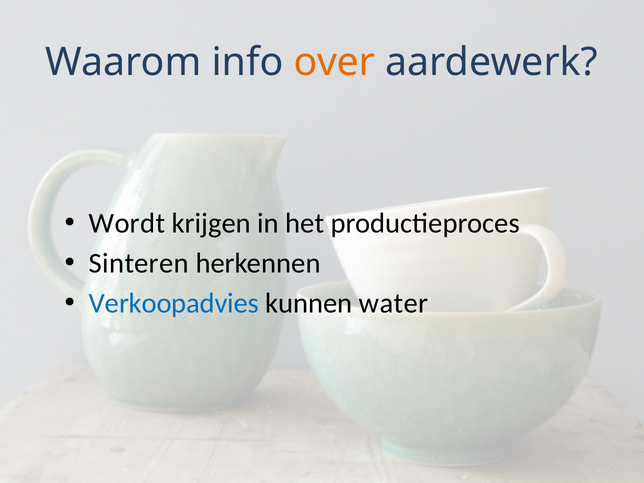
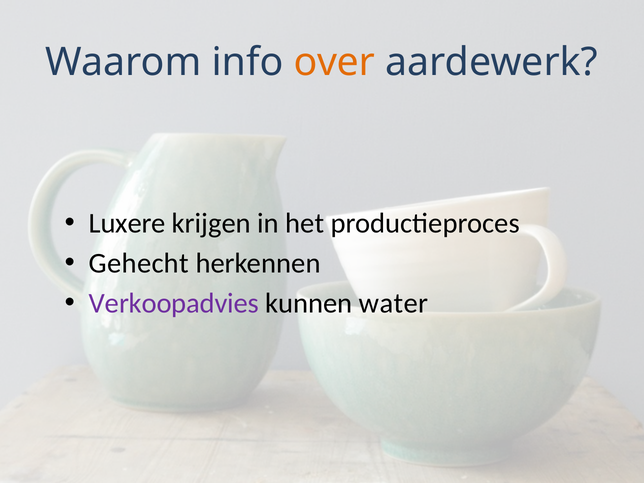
Wordt: Wordt -> Luxere
Sinteren: Sinteren -> Gehecht
Verkoopadvies colour: blue -> purple
